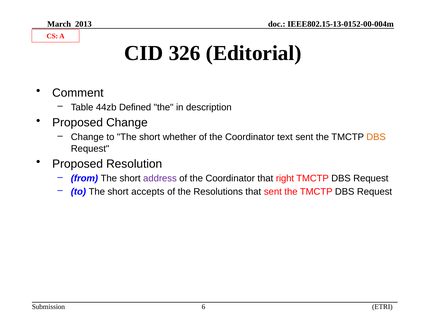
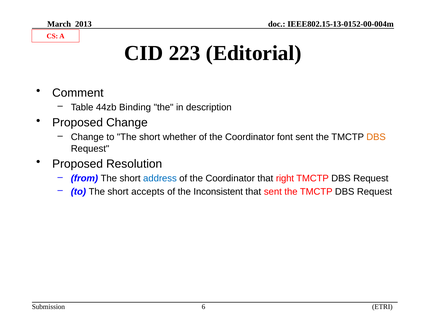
326: 326 -> 223
Defined: Defined -> Binding
text: text -> font
address colour: purple -> blue
Resolutions: Resolutions -> Inconsistent
